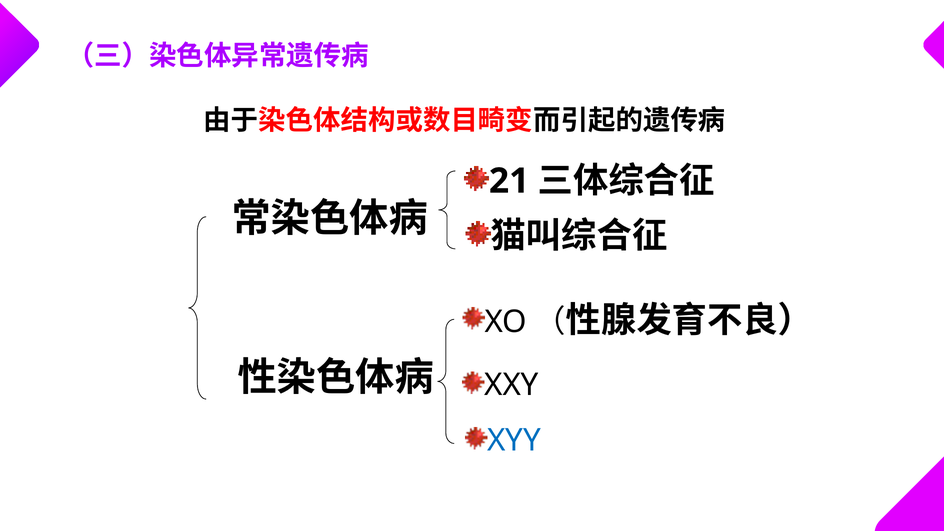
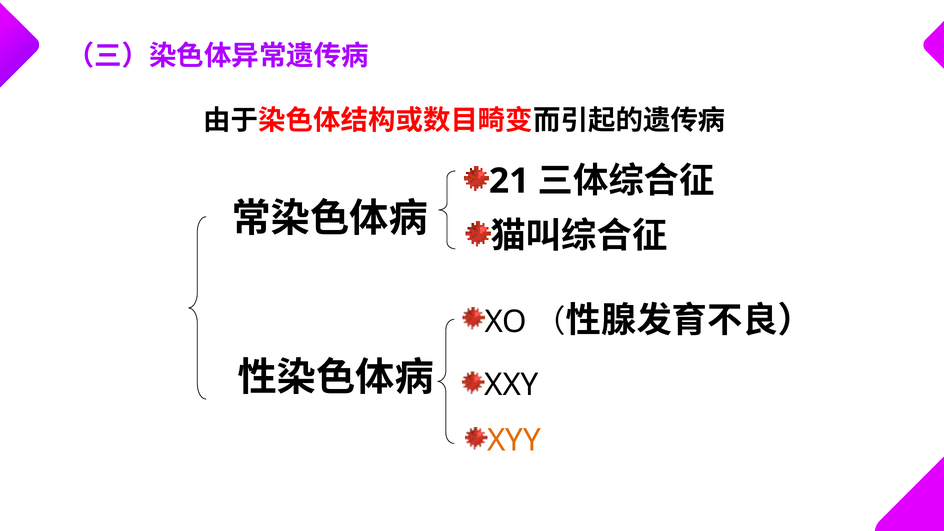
XYY colour: blue -> orange
